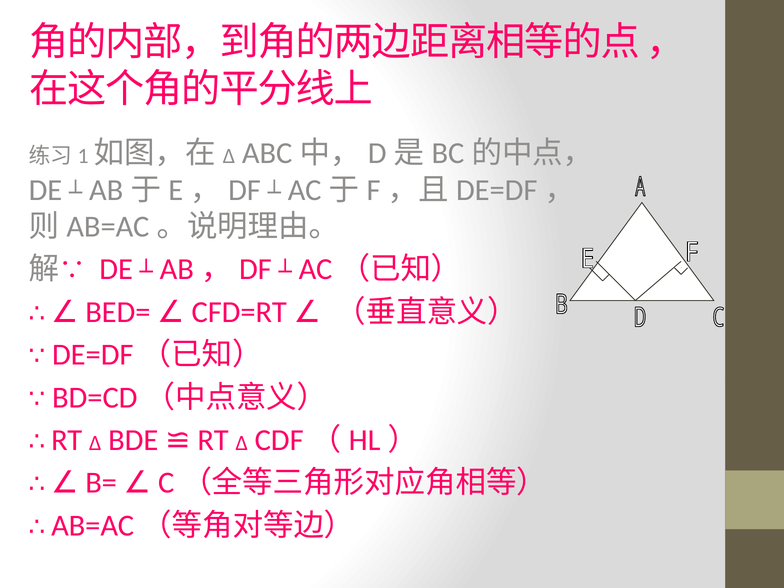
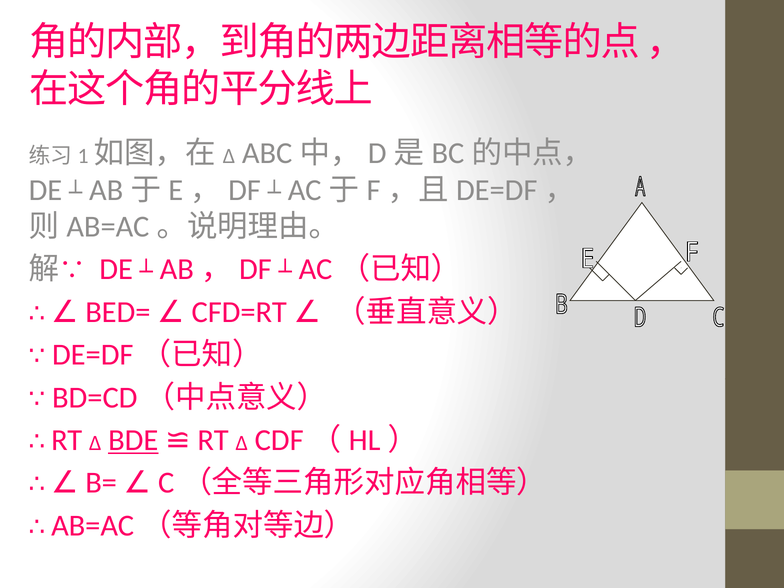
BDE underline: none -> present
